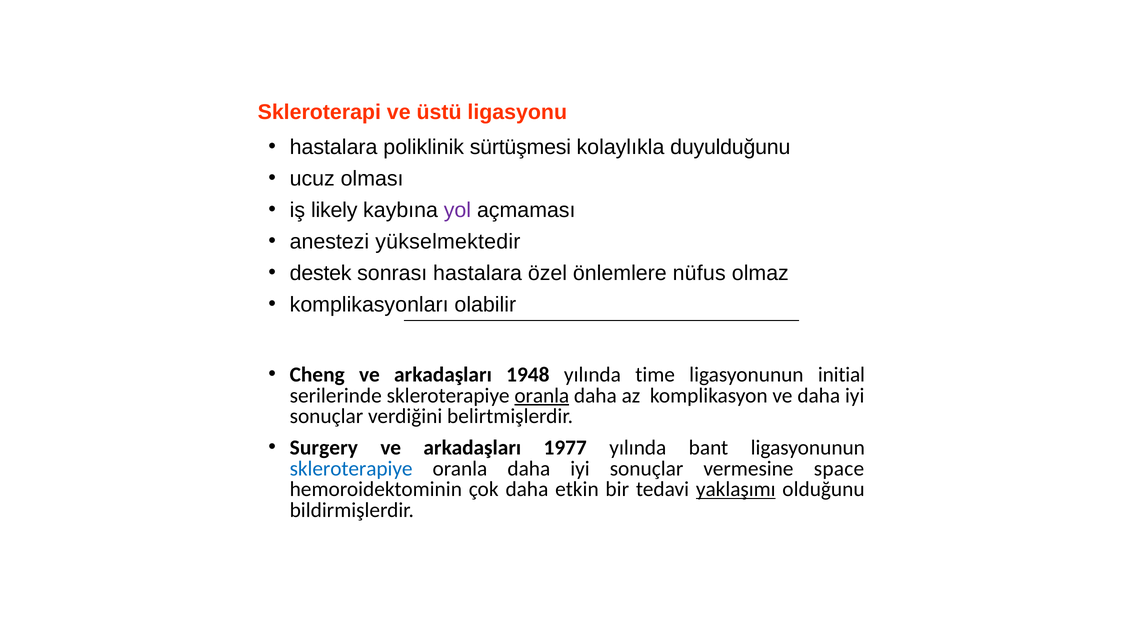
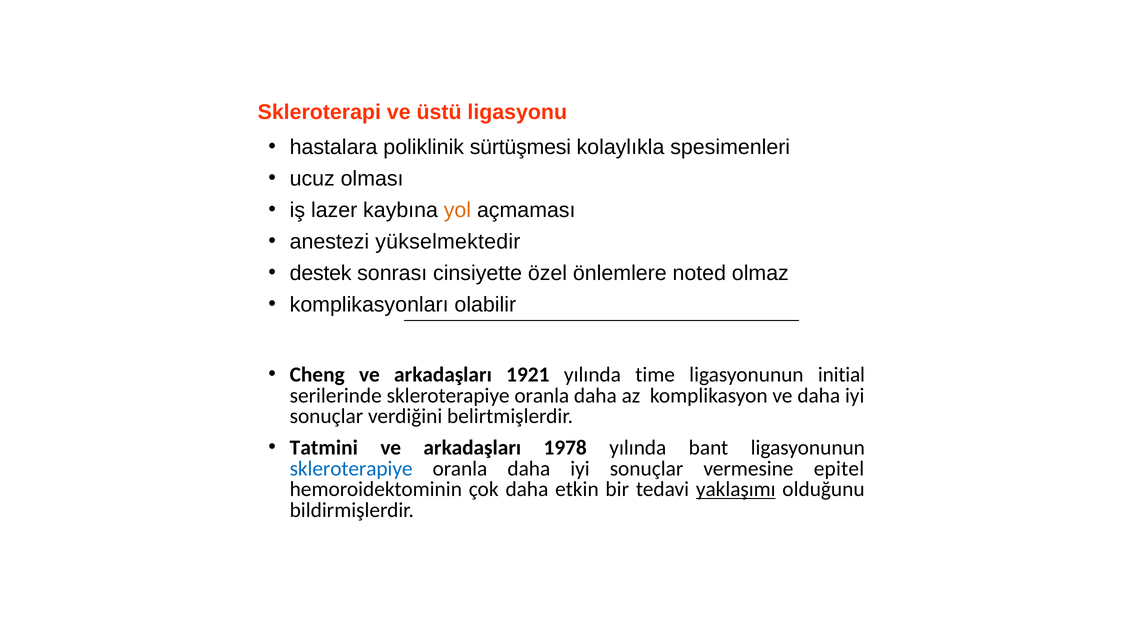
duyulduğunu: duyulduğunu -> spesimenleri
likely: likely -> lazer
yol colour: purple -> orange
sonrası hastalara: hastalara -> cinsiyette
nüfus: nüfus -> noted
1948: 1948 -> 1921
oranla at (542, 395) underline: present -> none
Surgery: Surgery -> Tatmini
1977: 1977 -> 1978
space: space -> epitel
